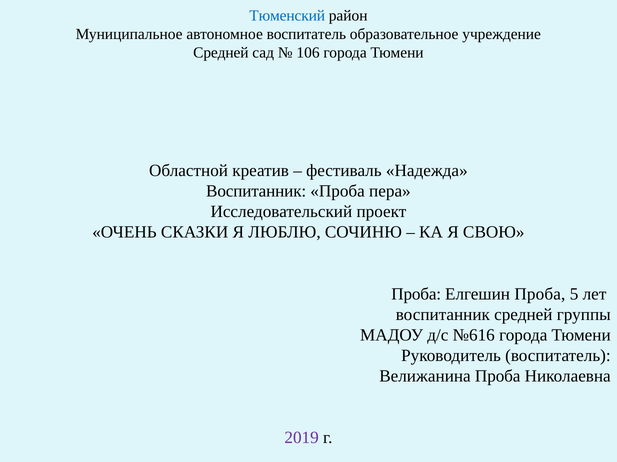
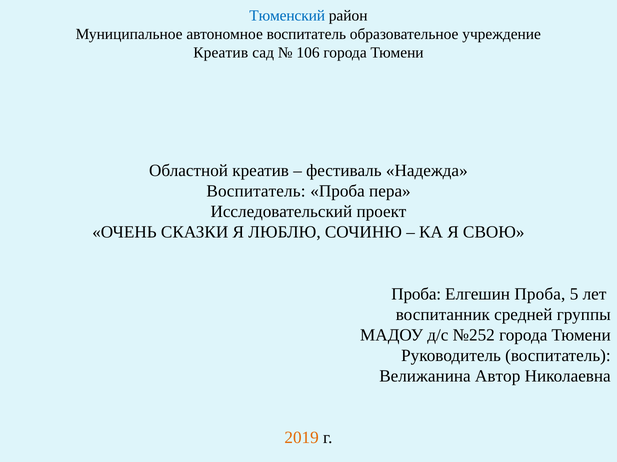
Средней at (221, 53): Средней -> Креатив
Воспитанник at (256, 192): Воспитанник -> Воспитатель
№616: №616 -> №252
Велижанина Проба: Проба -> Автор
2019 colour: purple -> orange
